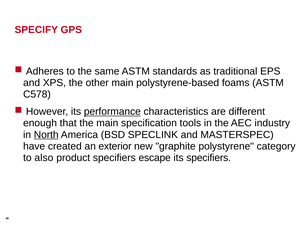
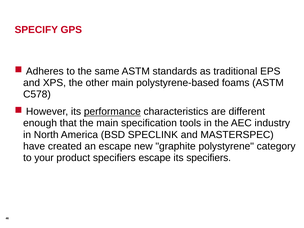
North underline: present -> none
an exterior: exterior -> escape
also: also -> your
